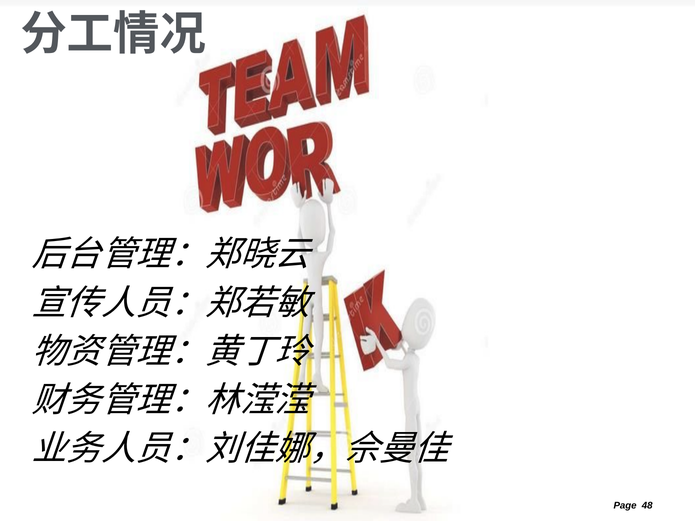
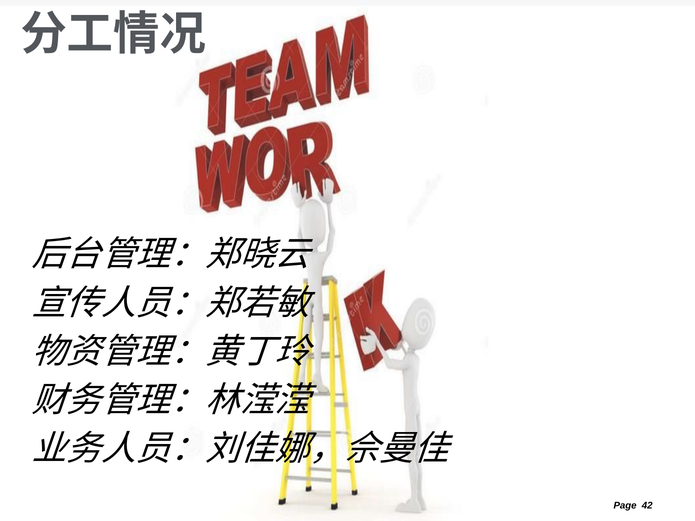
48: 48 -> 42
